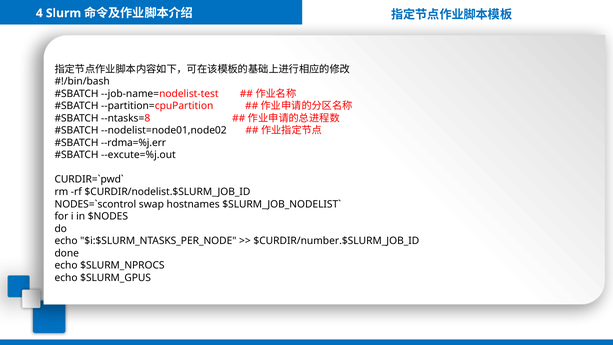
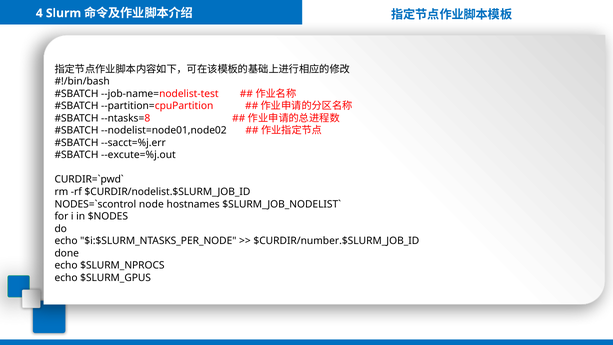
--rdma=%j.err: --rdma=%j.err -> --sacct=%j.err
swap: swap -> node
